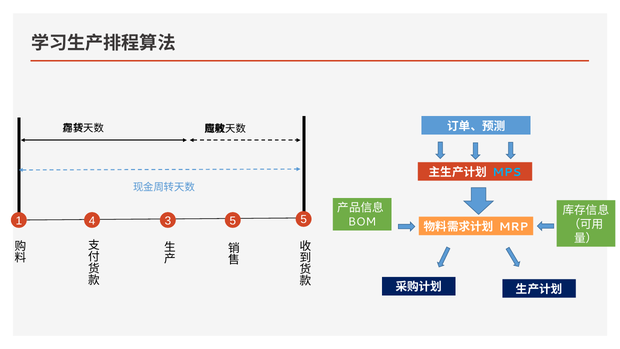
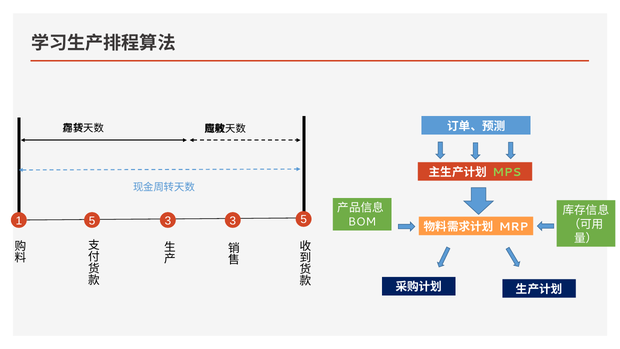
MPS colour: light blue -> light green
1 4: 4 -> 5
3 5: 5 -> 3
